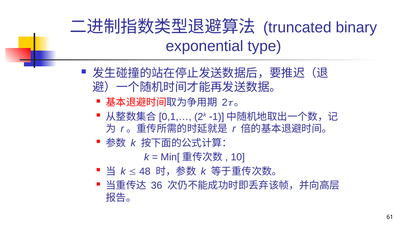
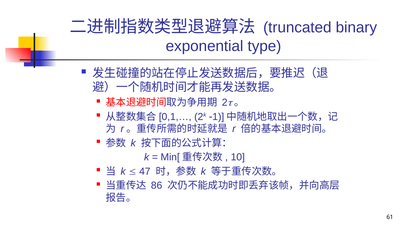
48: 48 -> 47
36: 36 -> 86
